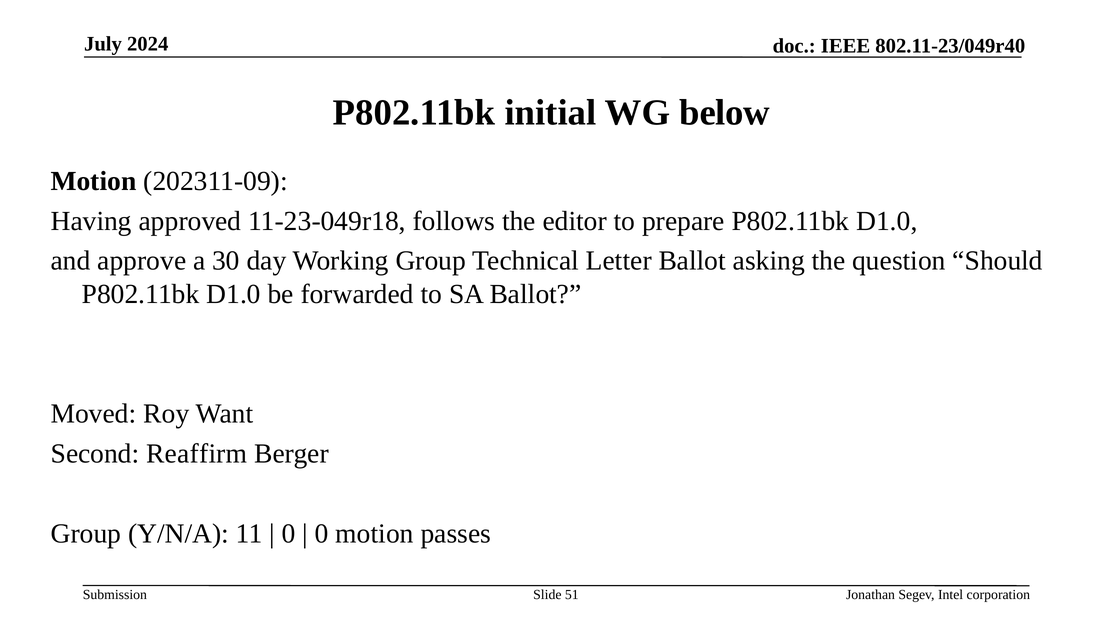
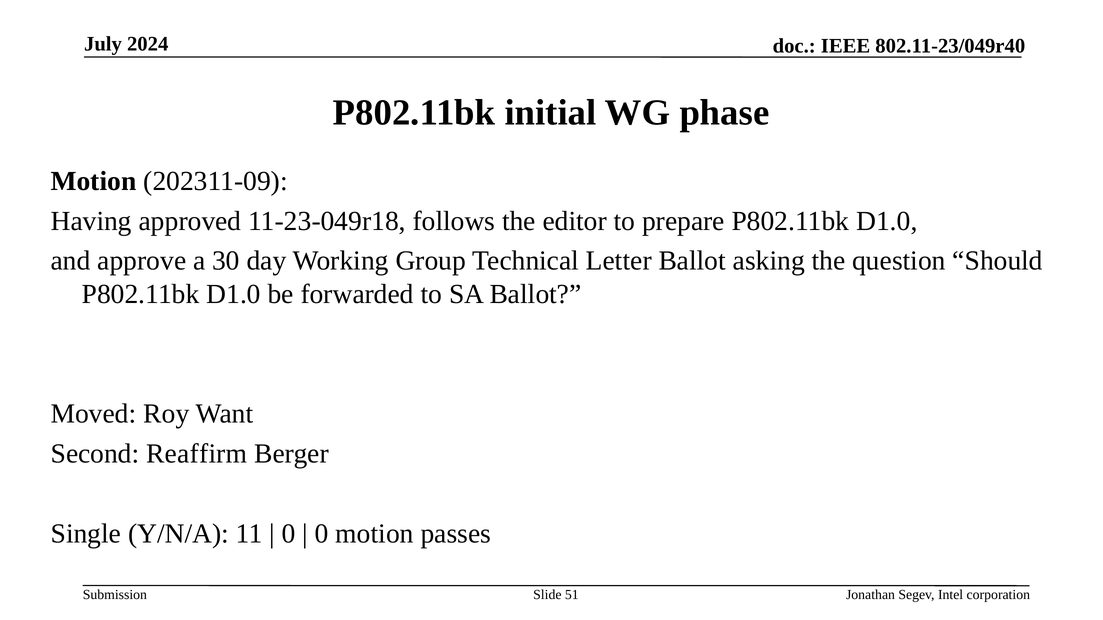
below: below -> phase
Group at (86, 534): Group -> Single
